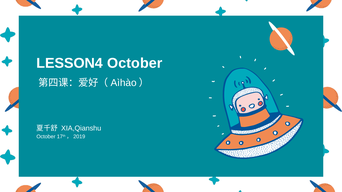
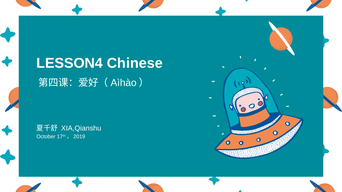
LESSON4 October: October -> Chinese
